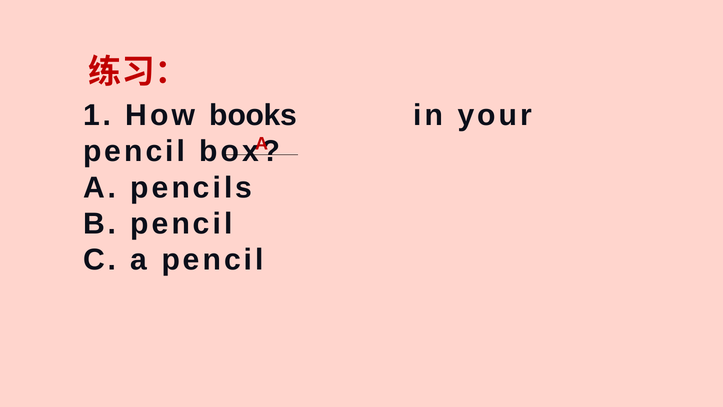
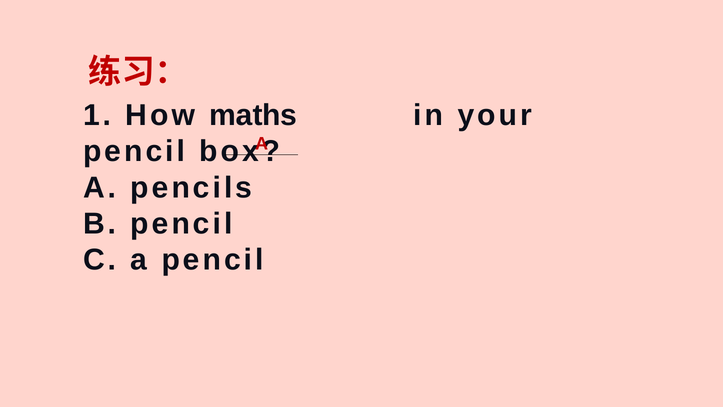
books: books -> maths
